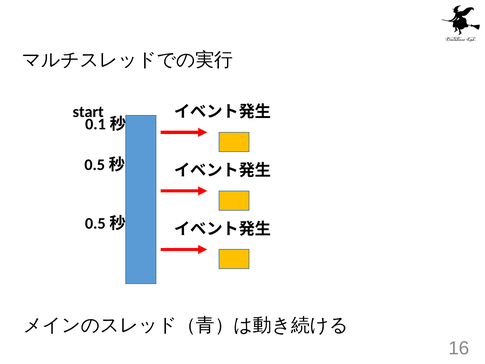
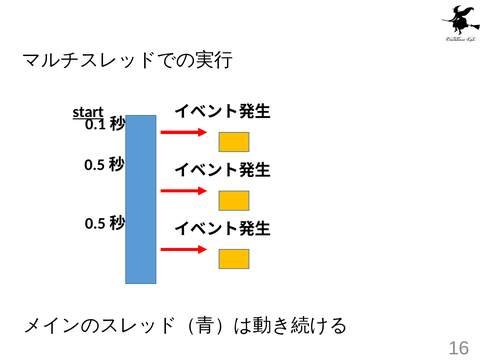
start underline: none -> present
